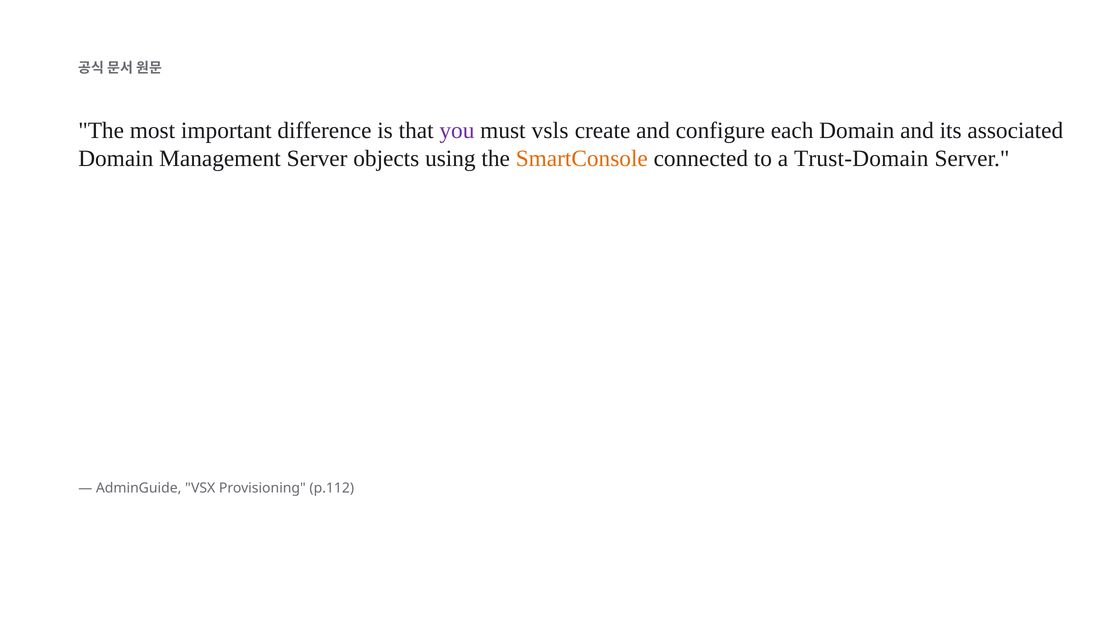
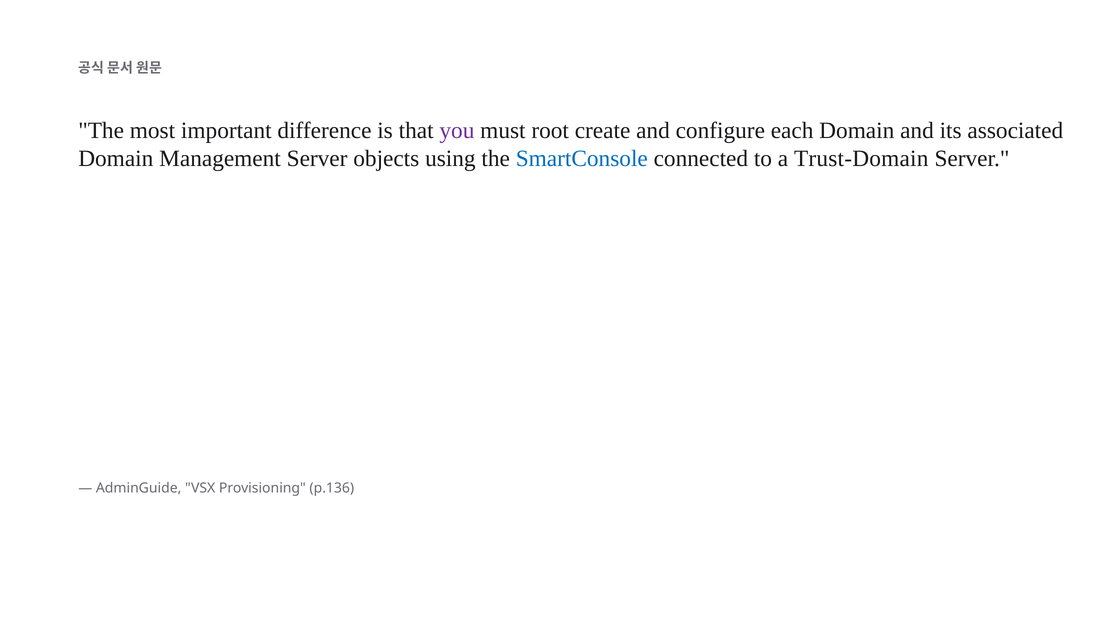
vsls: vsls -> root
SmartConsole colour: orange -> blue
p.112: p.112 -> p.136
